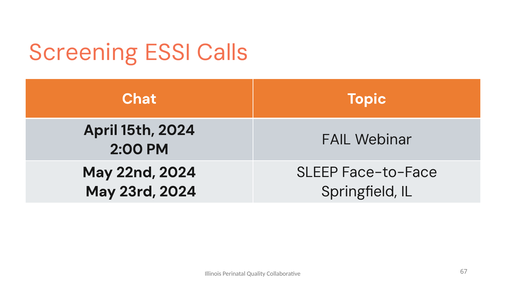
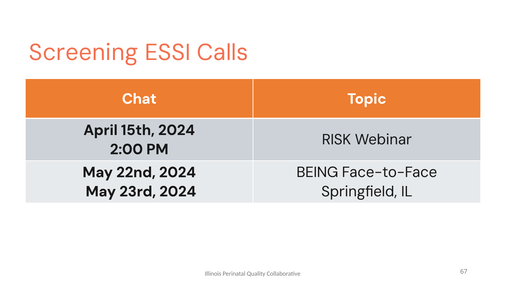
FAIL: FAIL -> RISK
SLEEP: SLEEP -> BEING
